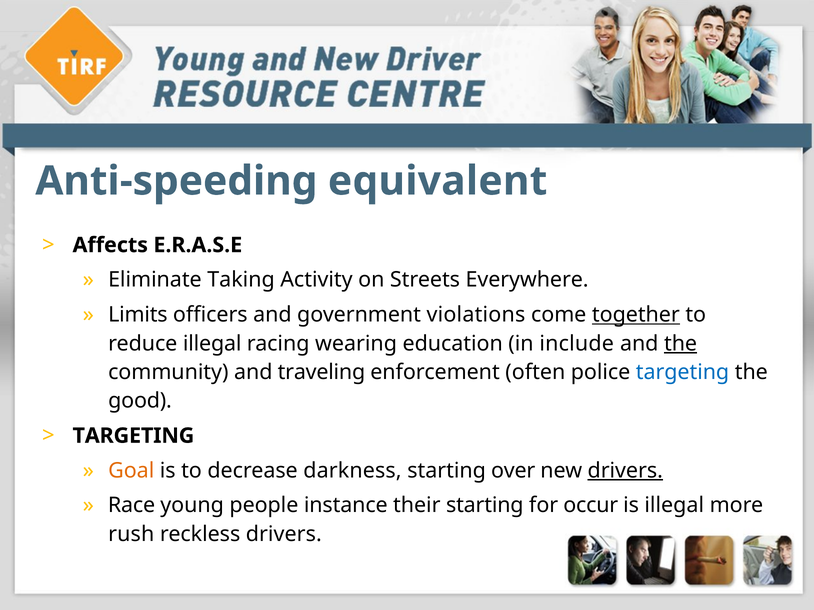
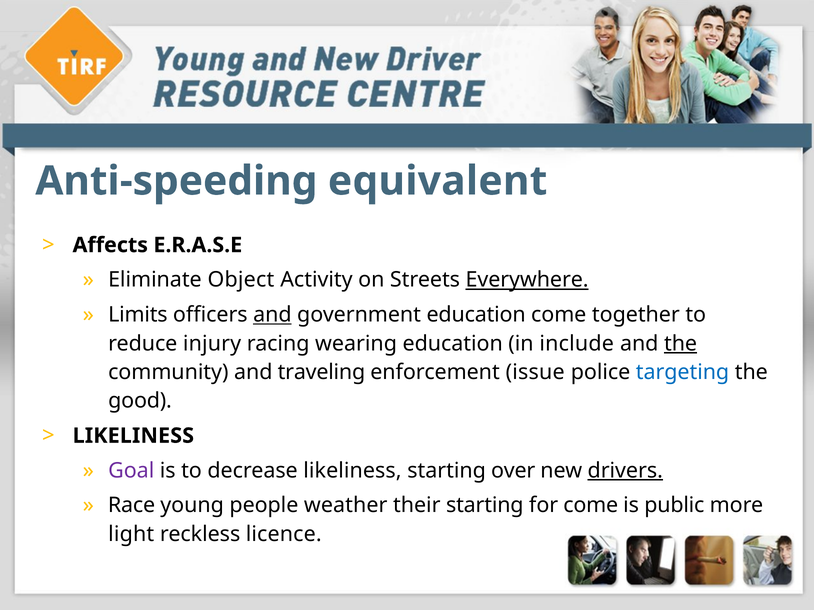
Taking: Taking -> Object
Everywhere underline: none -> present
and at (272, 315) underline: none -> present
government violations: violations -> education
together underline: present -> none
reduce illegal: illegal -> injury
often: often -> issue
TARGETING at (133, 436): TARGETING -> LIKELINESS
Goal colour: orange -> purple
decrease darkness: darkness -> likeliness
instance: instance -> weather
for occur: occur -> come
is illegal: illegal -> public
rush: rush -> light
reckless drivers: drivers -> licence
